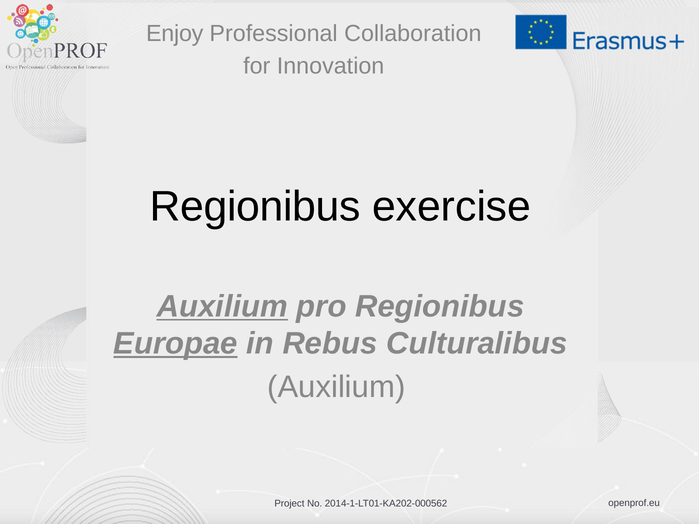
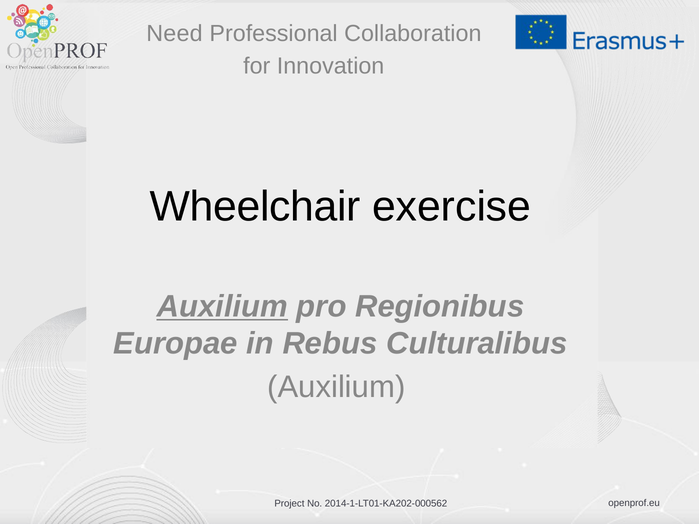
Enjoy: Enjoy -> Need
Regionibus at (255, 207): Regionibus -> Wheelchair
Europae underline: present -> none
